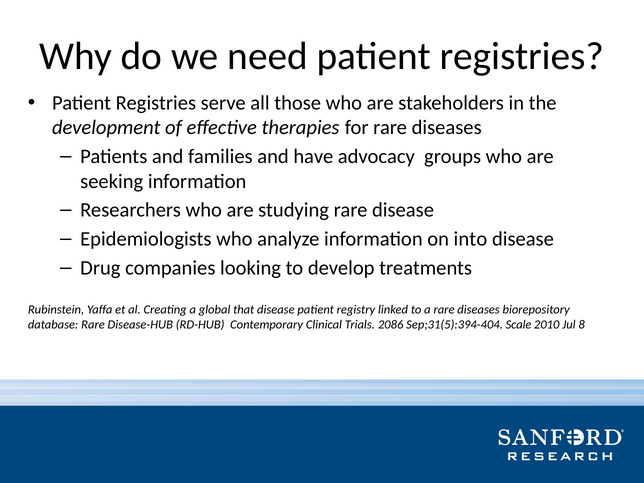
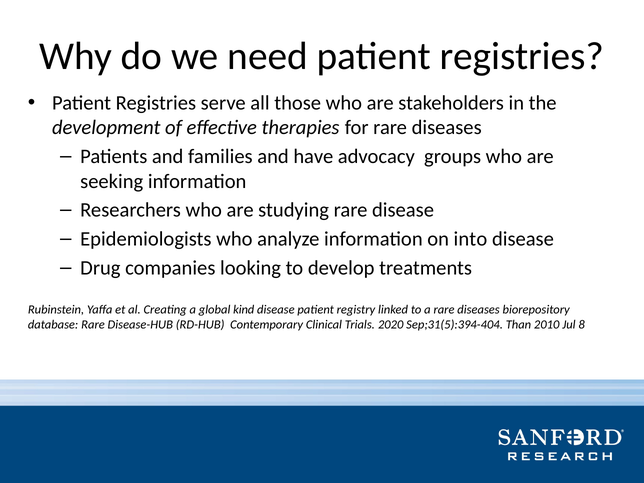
that: that -> kind
2086: 2086 -> 2020
Scale: Scale -> Than
